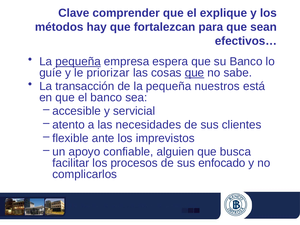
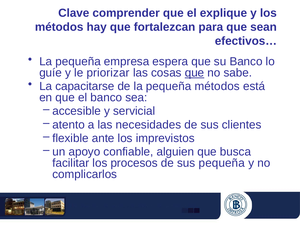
pequeña at (78, 62) underline: present -> none
transacción: transacción -> capacitarse
pequeña nuestros: nuestros -> métodos
sus enfocado: enfocado -> pequeña
